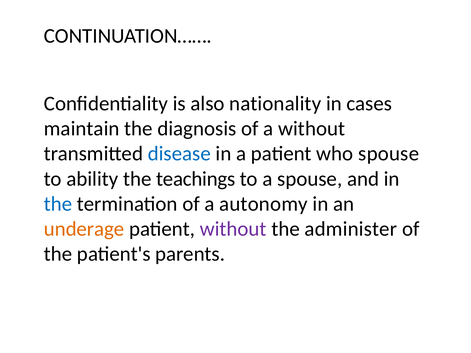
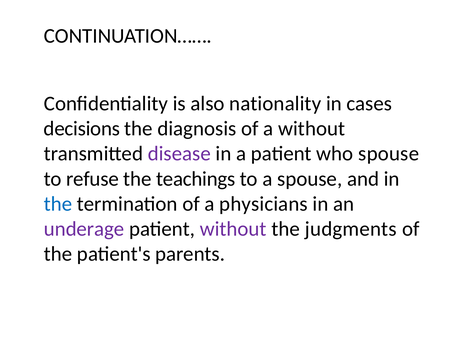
maintain: maintain -> decisions
disease colour: blue -> purple
ability: ability -> refuse
autonomy: autonomy -> physicians
underage colour: orange -> purple
administer: administer -> judgments
